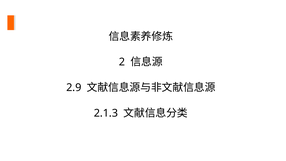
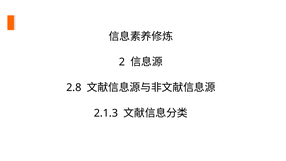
2.9: 2.9 -> 2.8
